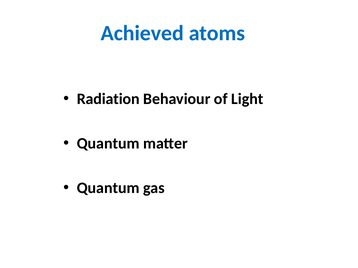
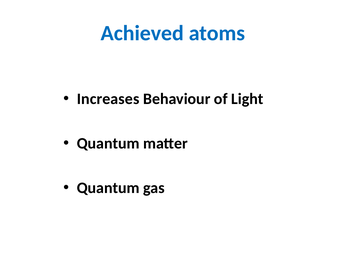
Radiation: Radiation -> Increases
